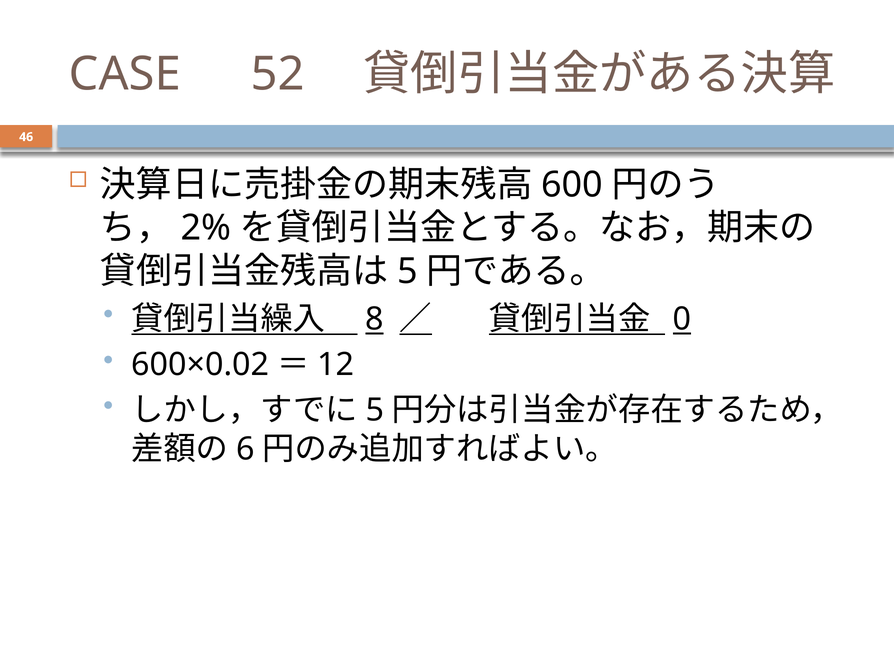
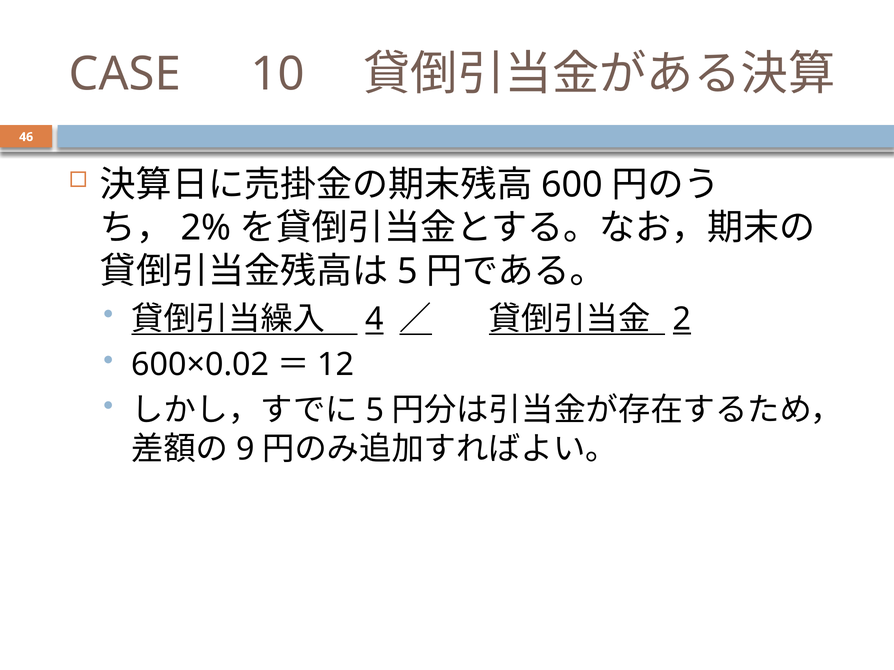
52: 52 -> 10
8: 8 -> 4
0: 0 -> 2
6: 6 -> 9
